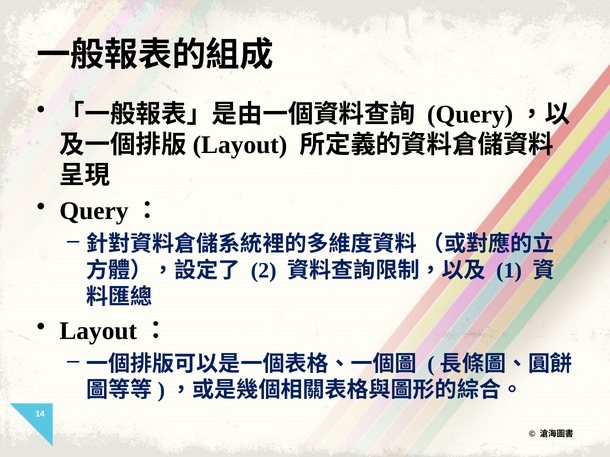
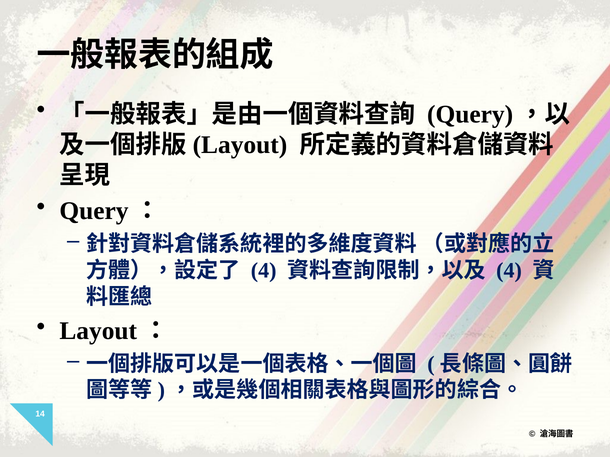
2 at (264, 271): 2 -> 4
1 at (509, 271): 1 -> 4
